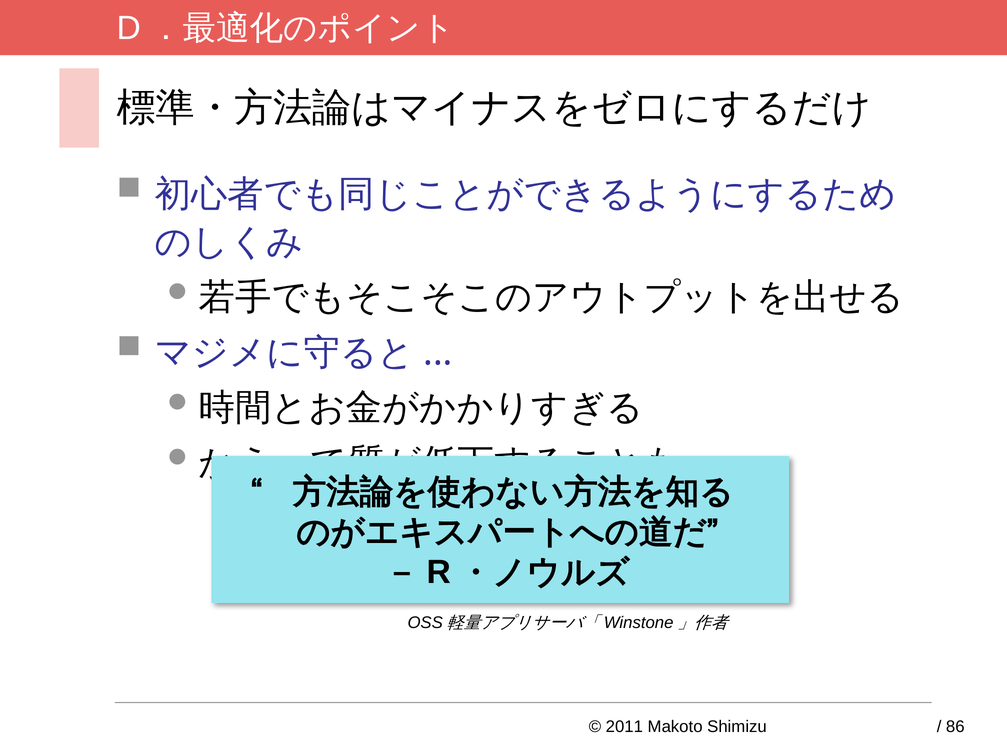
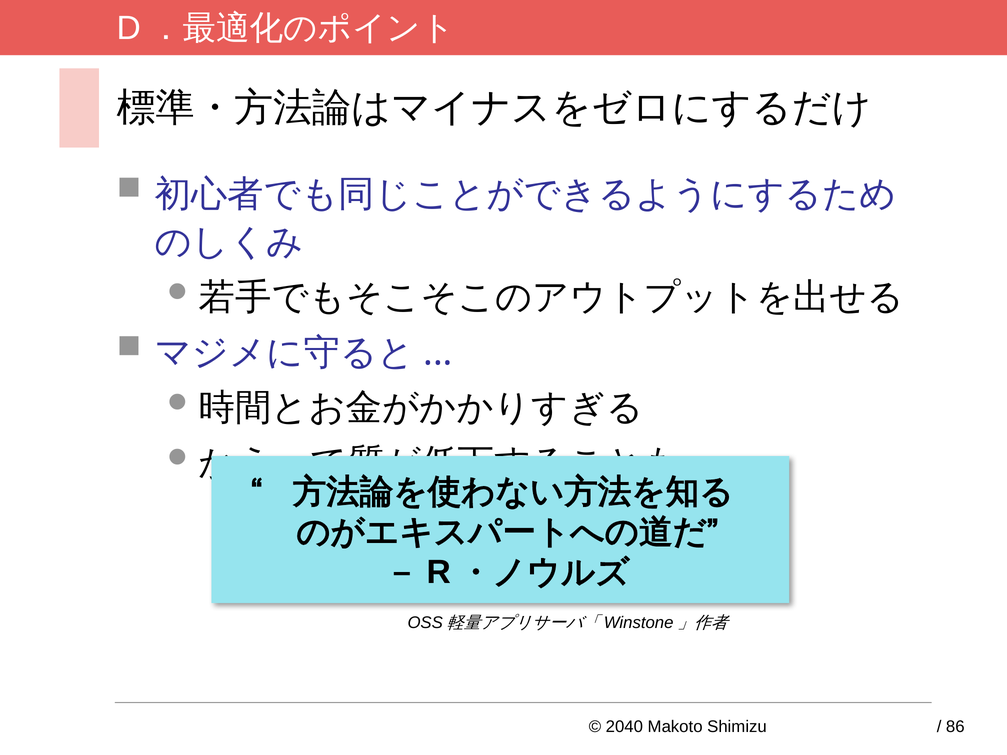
2011: 2011 -> 2040
